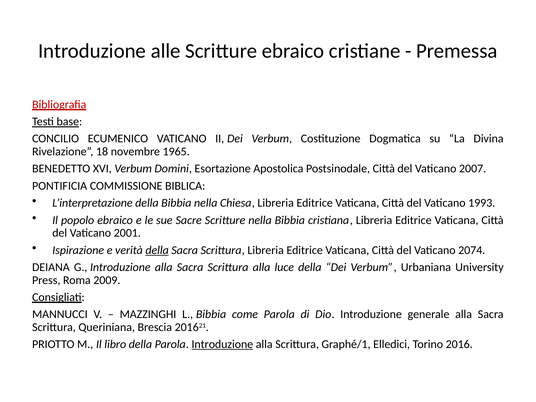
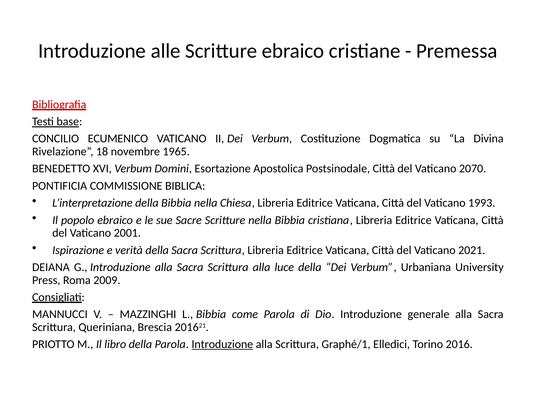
2007: 2007 -> 2070
della at (157, 250) underline: present -> none
2074: 2074 -> 2021
